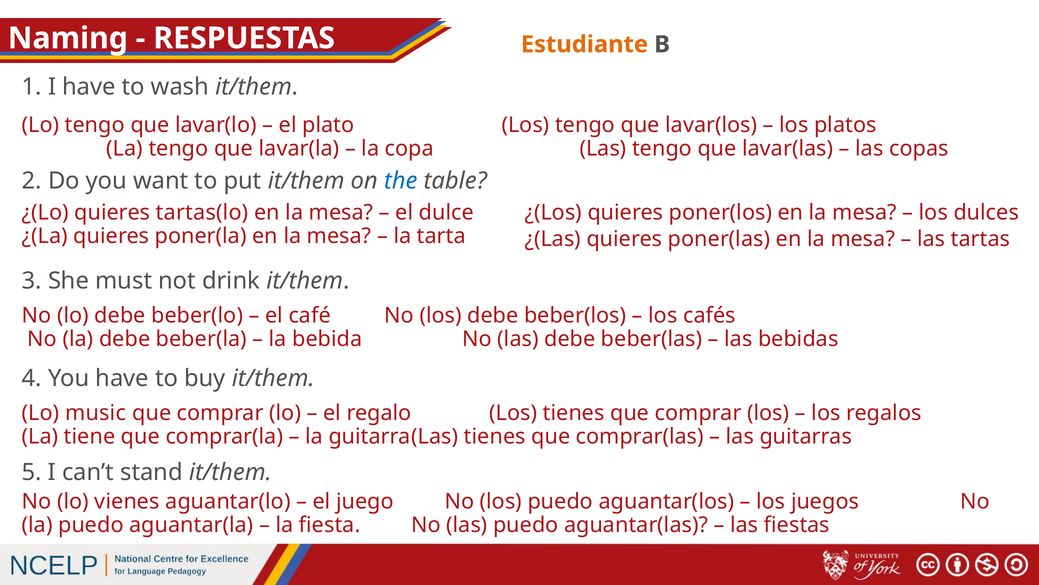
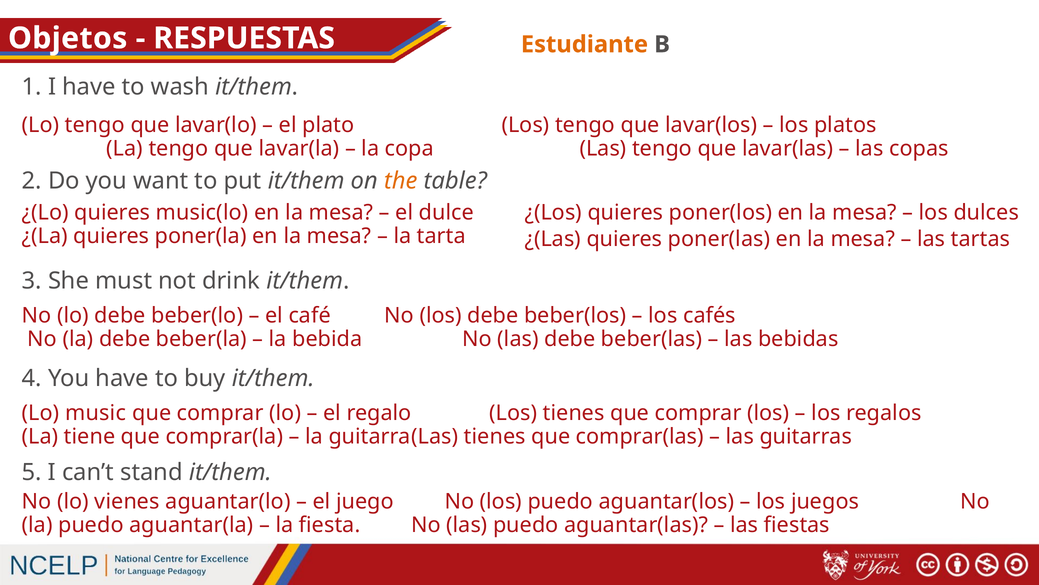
Naming: Naming -> Objetos
the colour: blue -> orange
tartas(lo: tartas(lo -> music(lo
